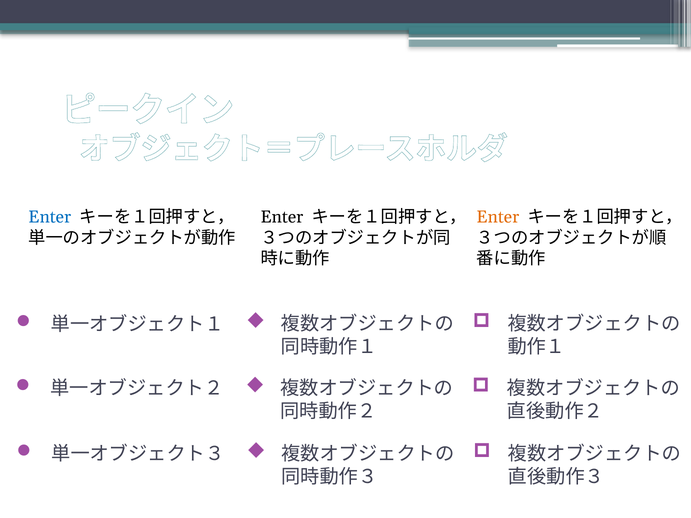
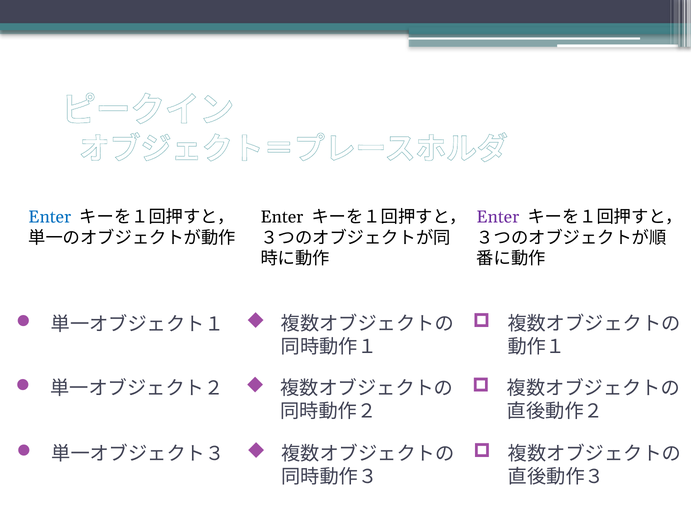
Enter at (498, 217) colour: orange -> purple
